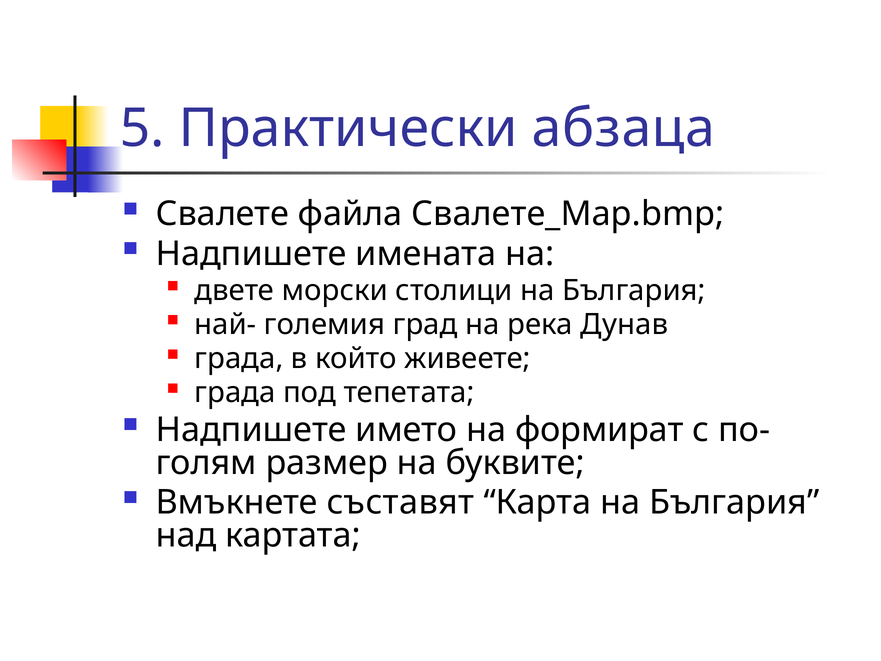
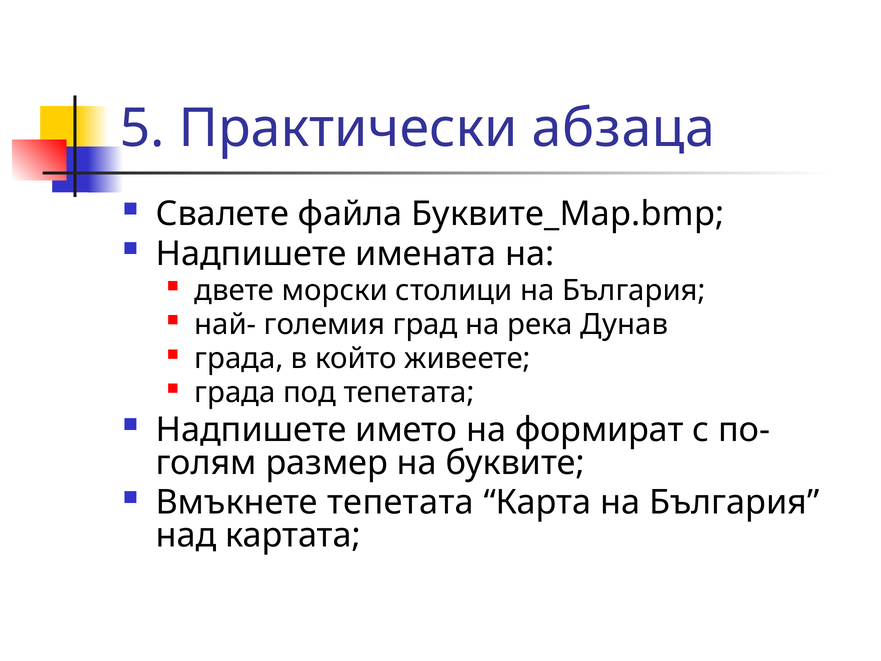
Свалете_Map.bmp: Свалете_Map.bmp -> Буквите_Map.bmp
Вмъкнете съставят: съставят -> тепетата
